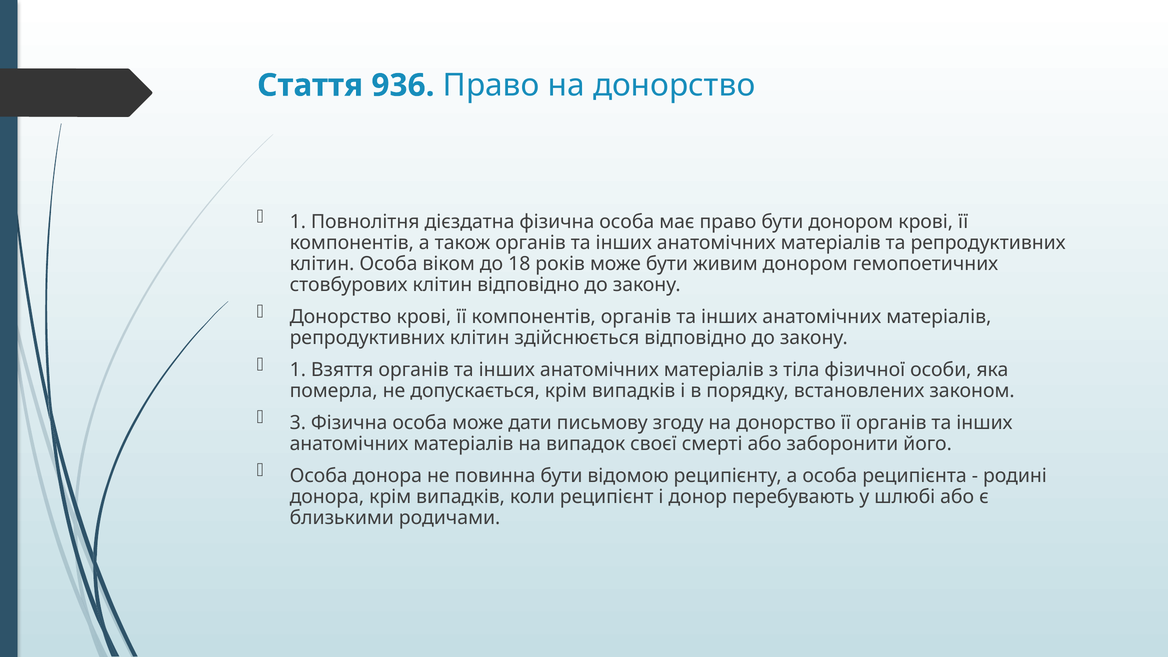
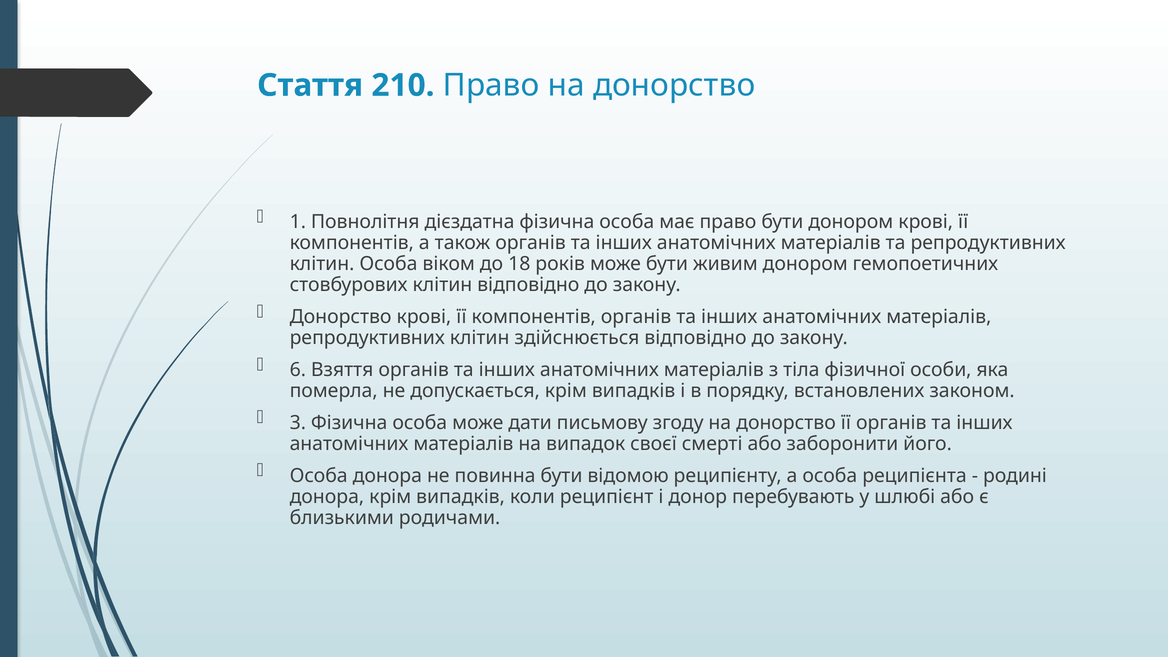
936: 936 -> 210
1 at (298, 370): 1 -> 6
